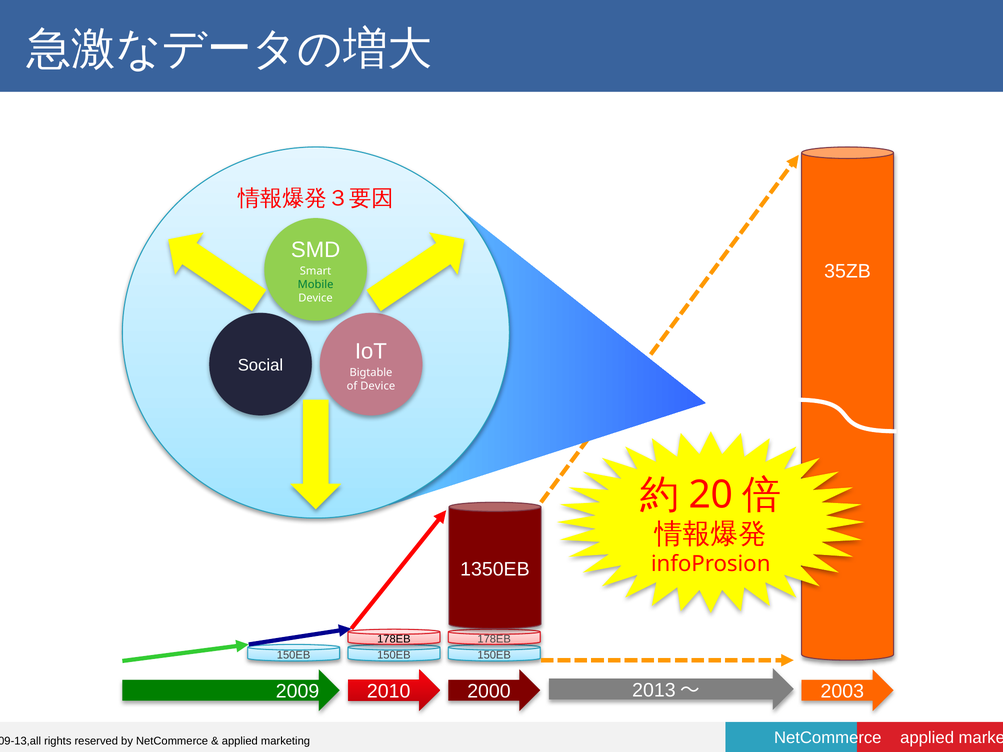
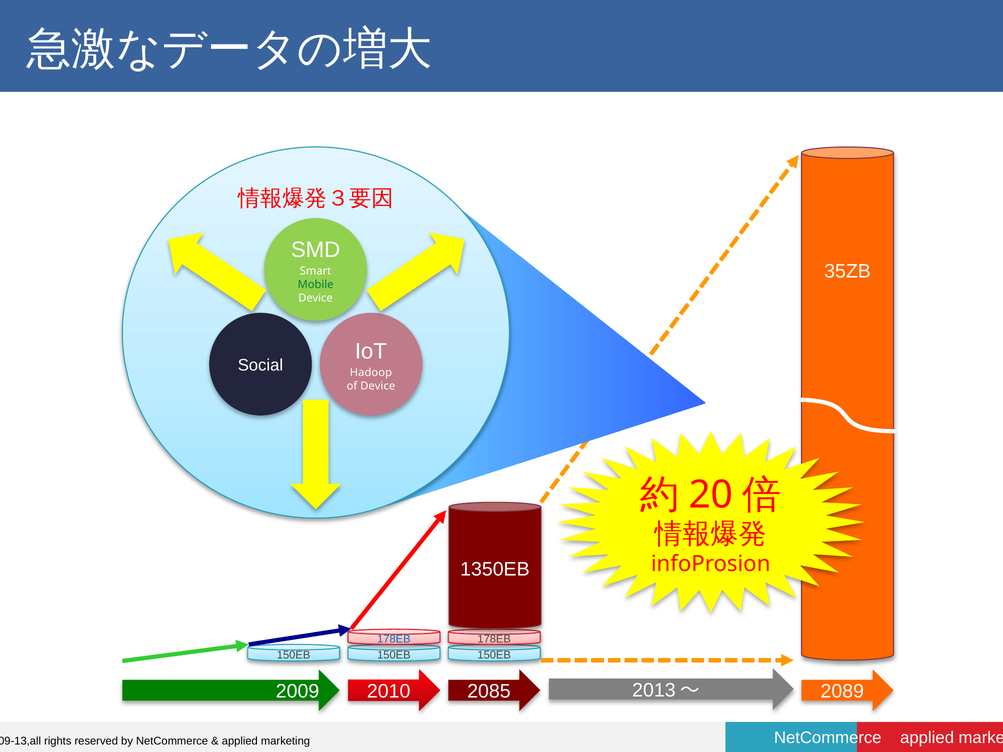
Bigtable: Bigtable -> Hadoop
178EB at (394, 639) colour: black -> blue
2000: 2000 -> 2085
2003: 2003 -> 2089
